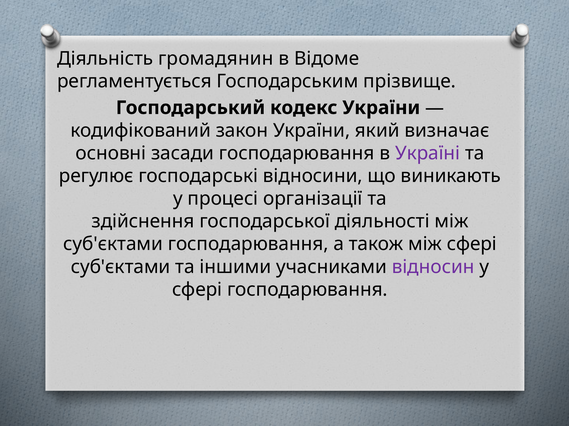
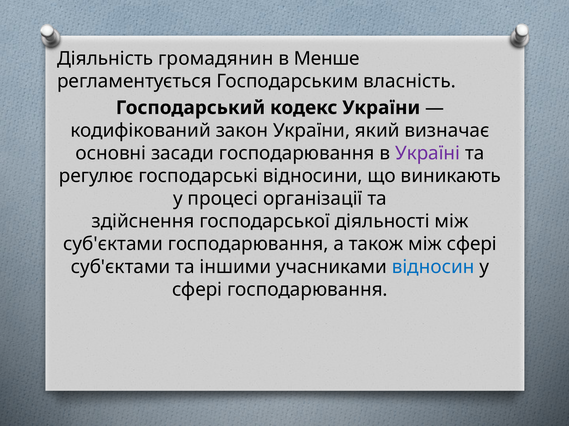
Відоме: Відоме -> Менше
прізвище: прізвище -> власність
відносин colour: purple -> blue
